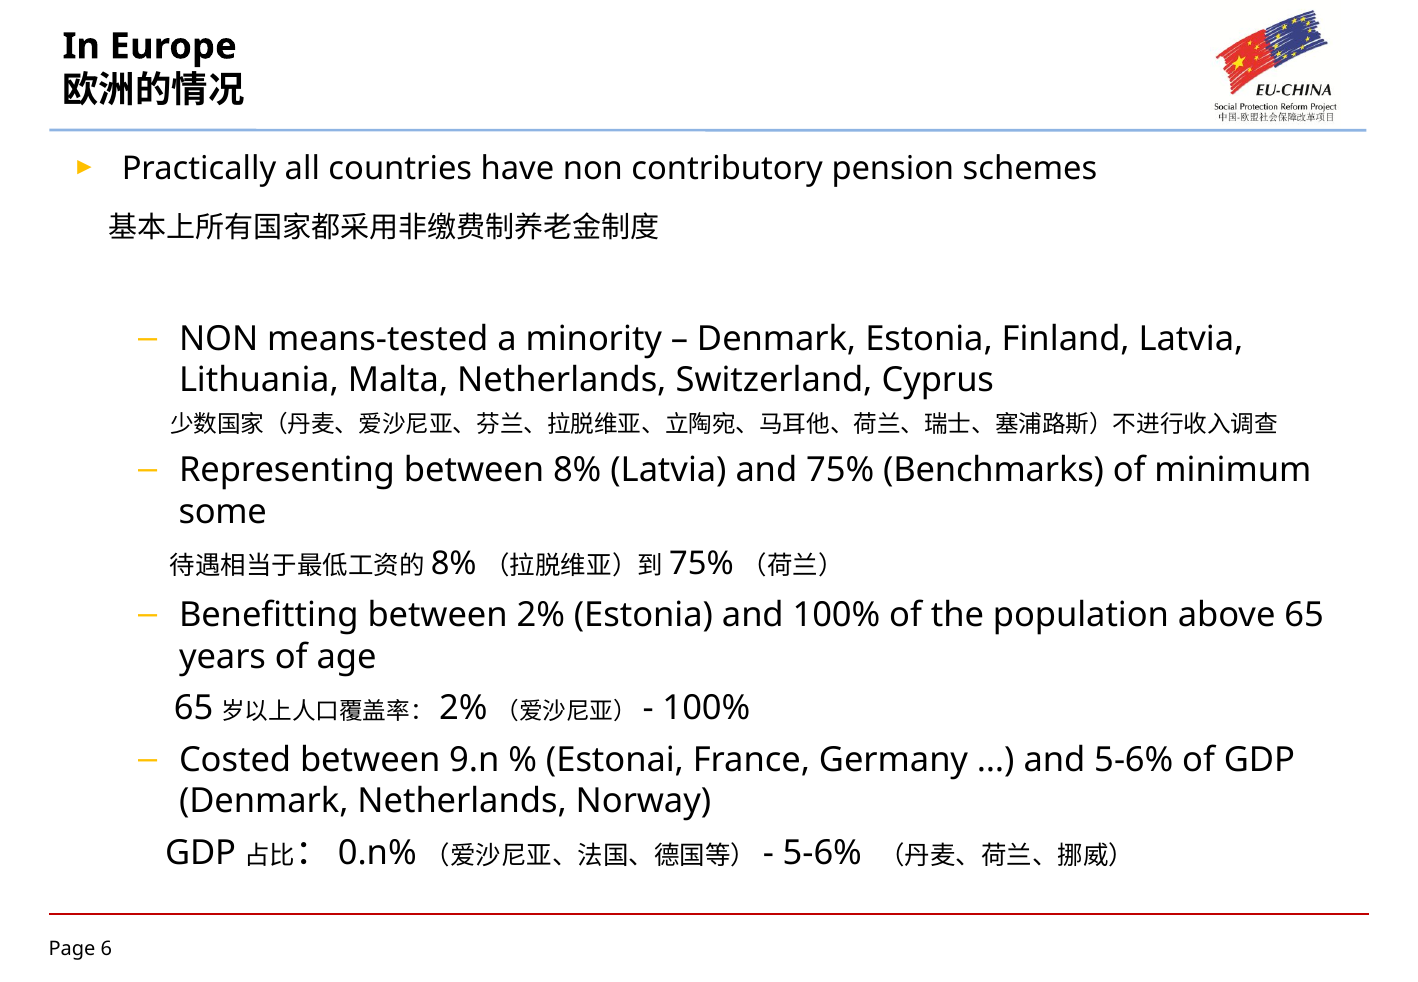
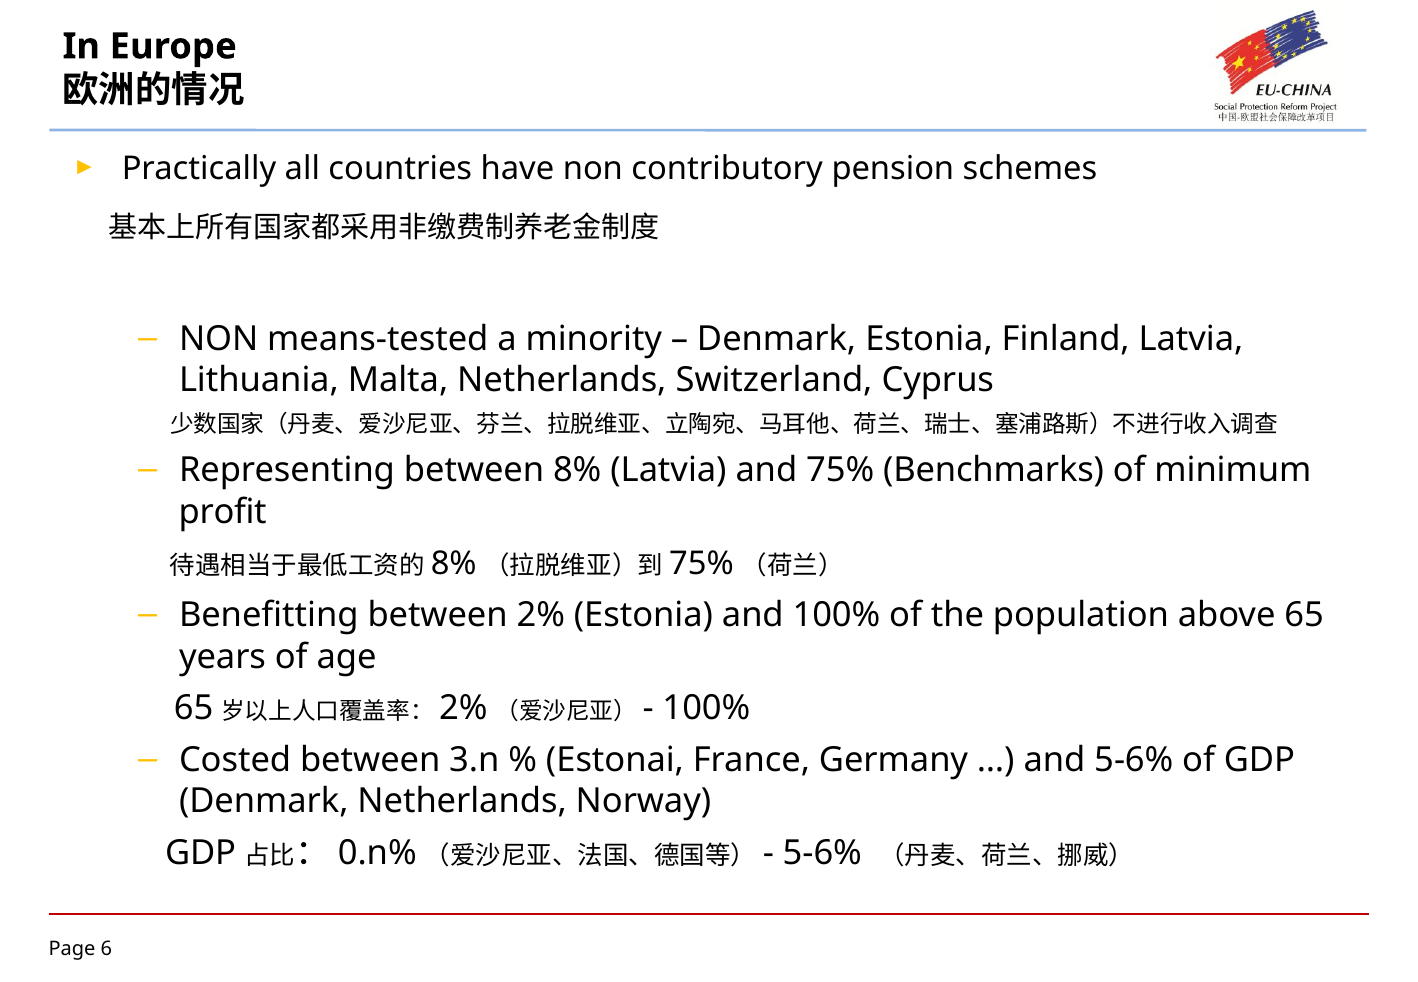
some: some -> profit
9.n: 9.n -> 3.n
